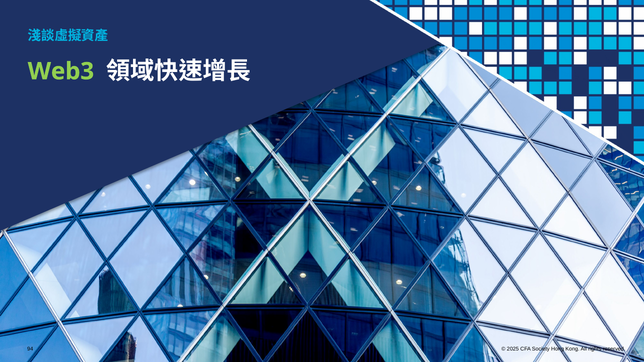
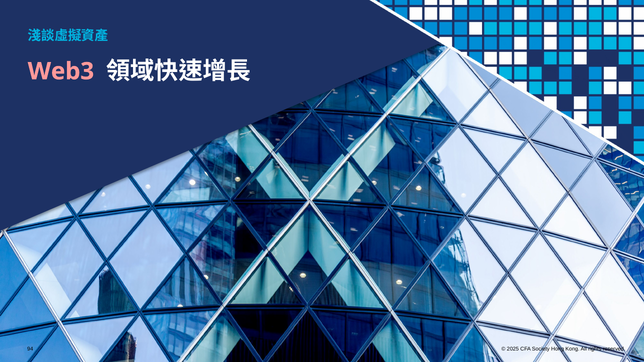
Web3 colour: light green -> pink
